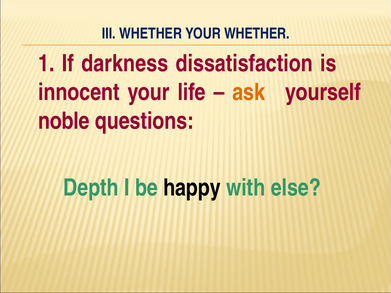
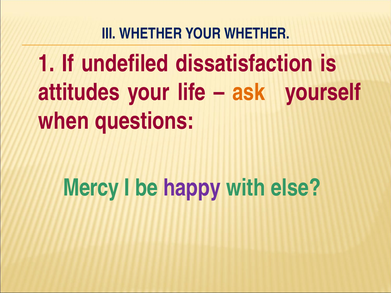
darkness: darkness -> undefiled
innocent: innocent -> attitudes
noble: noble -> when
Depth: Depth -> Mercy
happy colour: black -> purple
